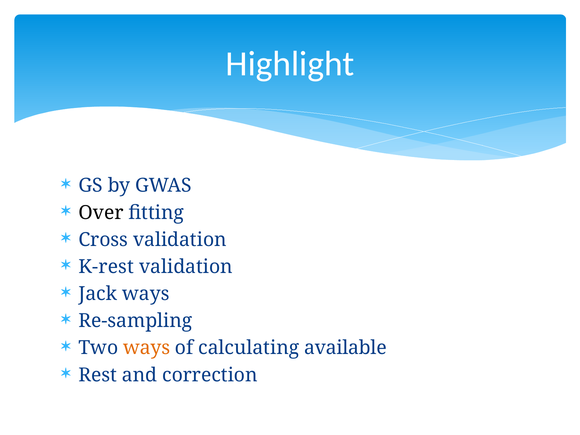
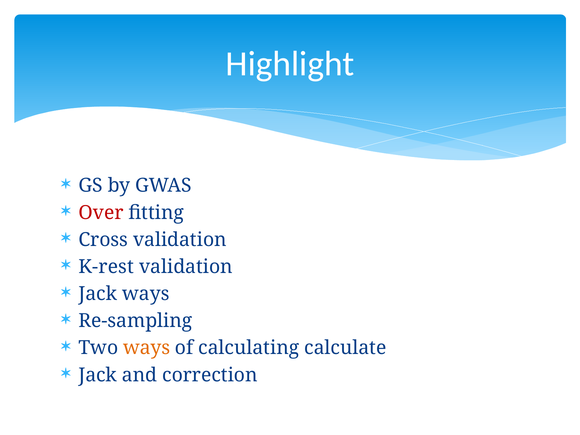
Over colour: black -> red
available: available -> calculate
Rest at (98, 375): Rest -> Jack
